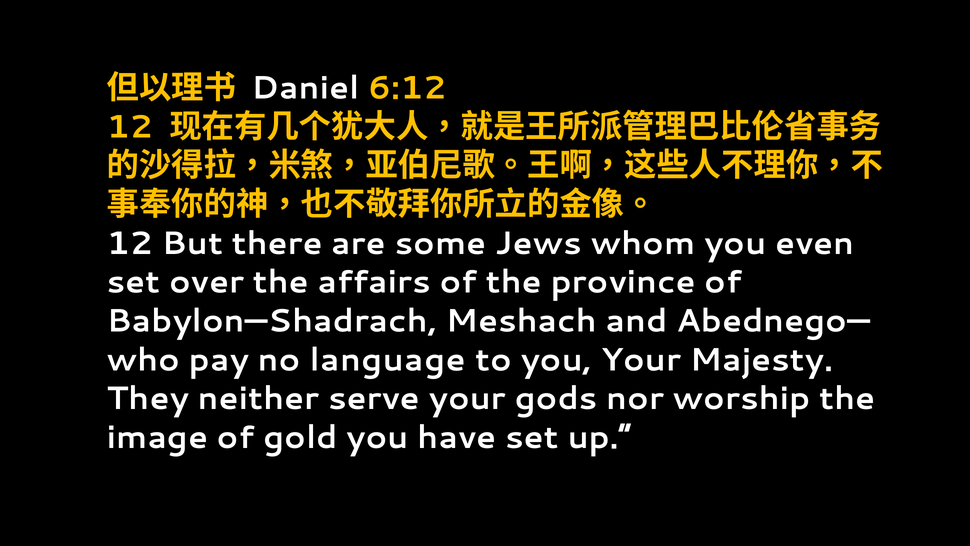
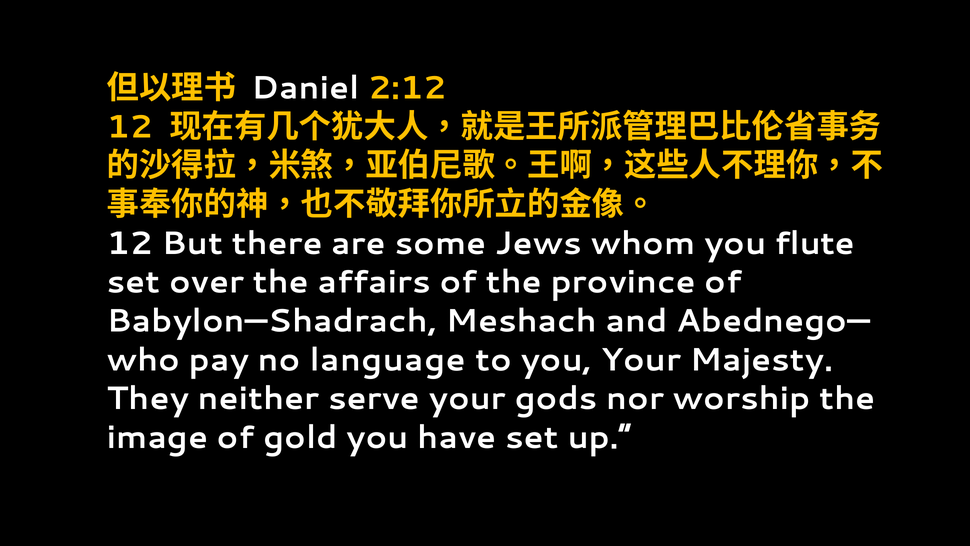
6:12: 6:12 -> 2:12
even: even -> flute
